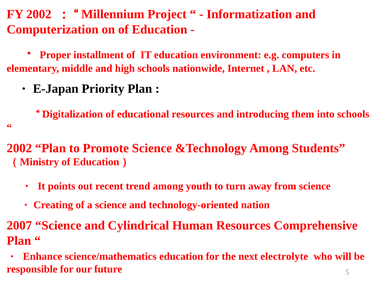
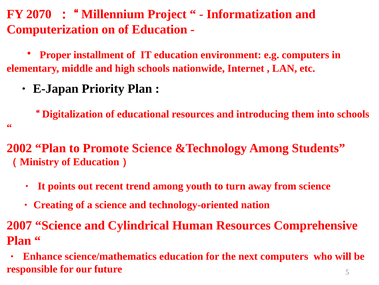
FY 2002: 2002 -> 2070
next electrolyte: electrolyte -> computers
